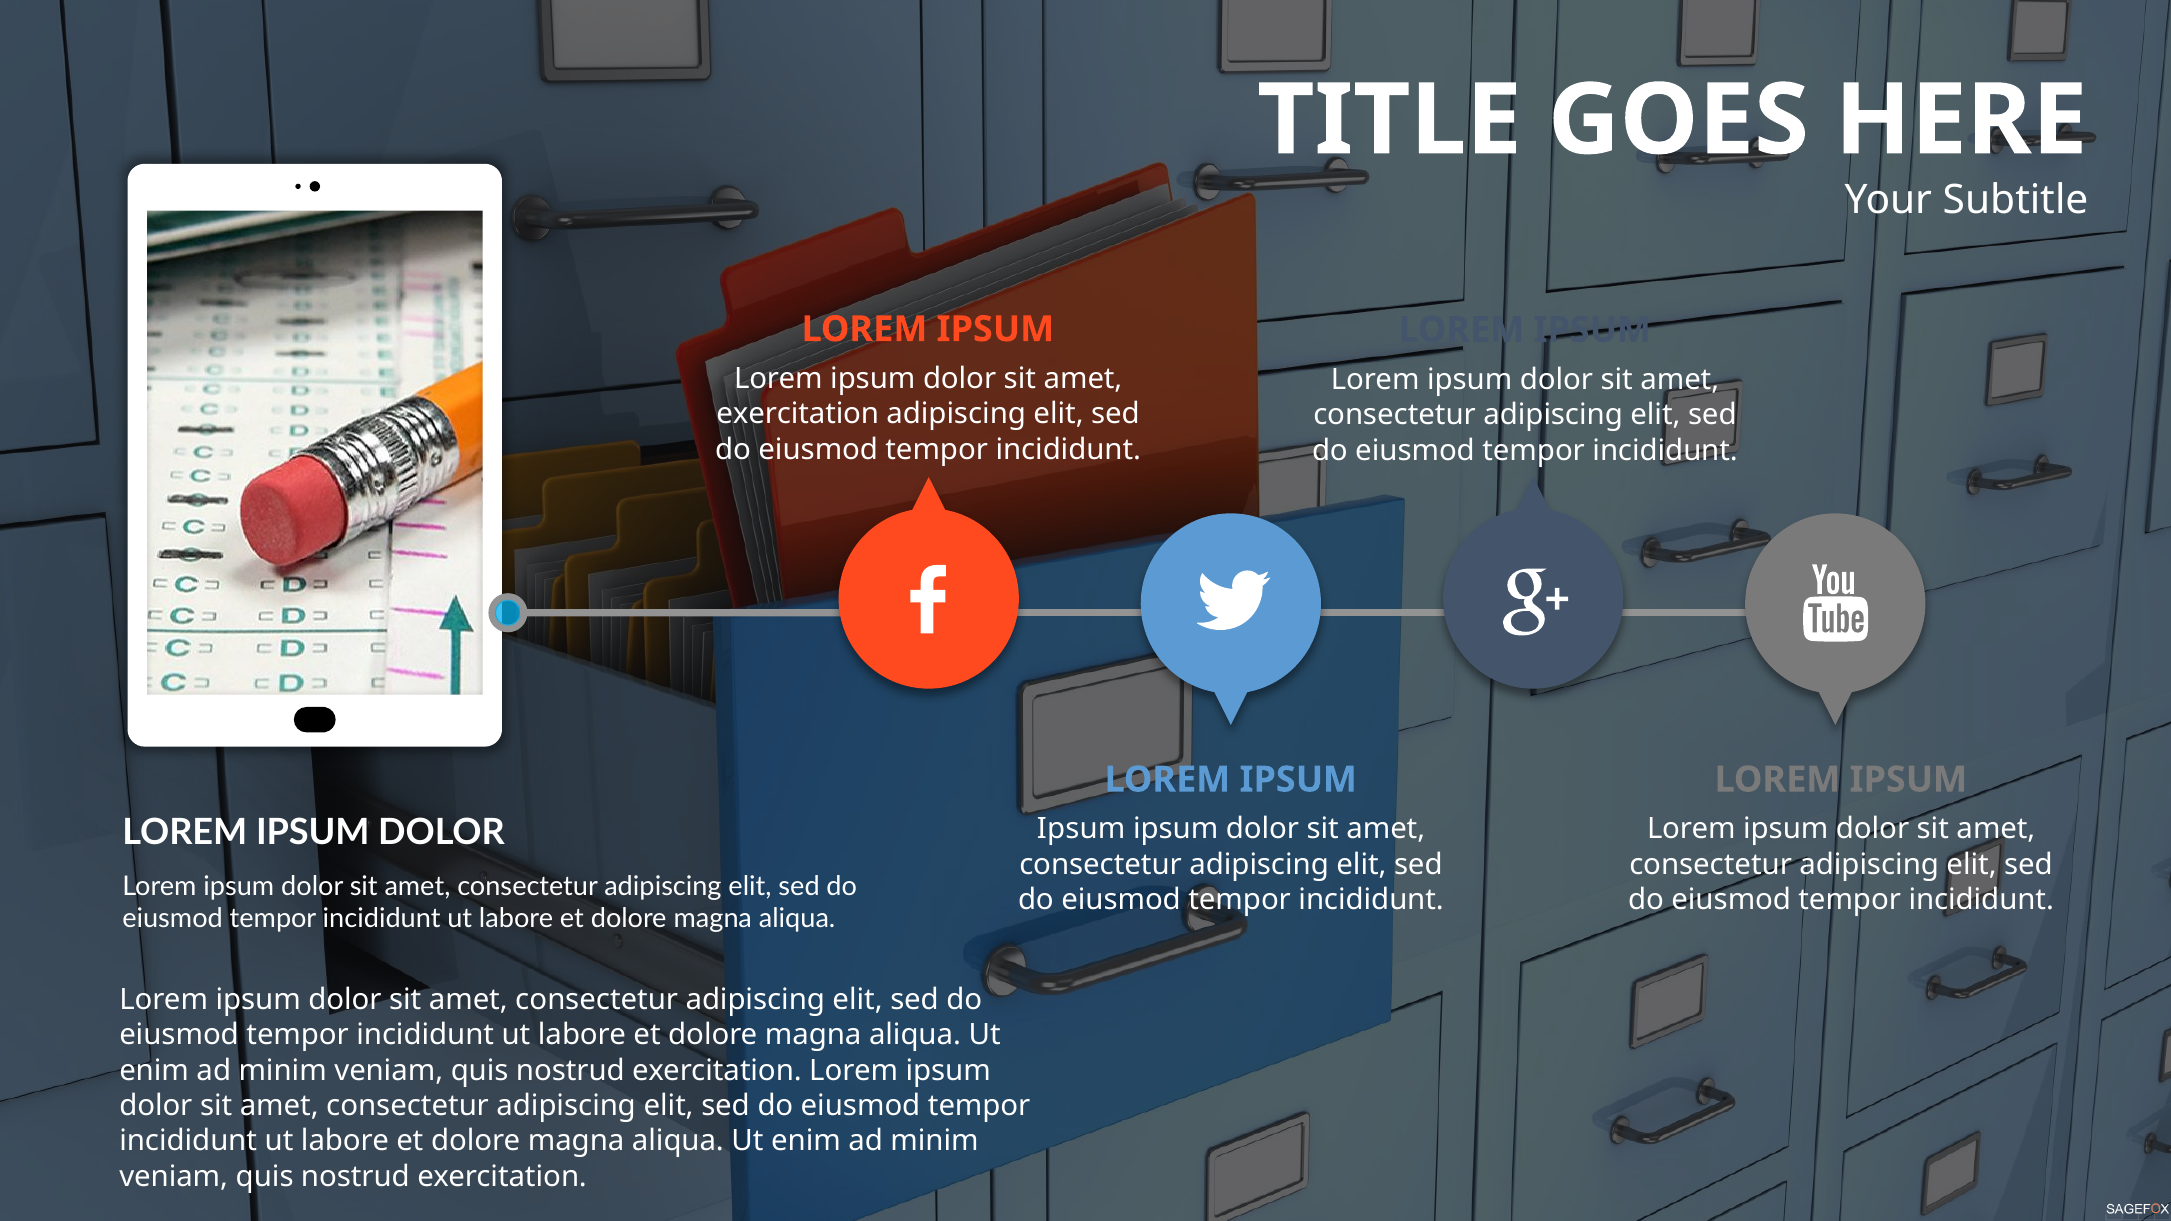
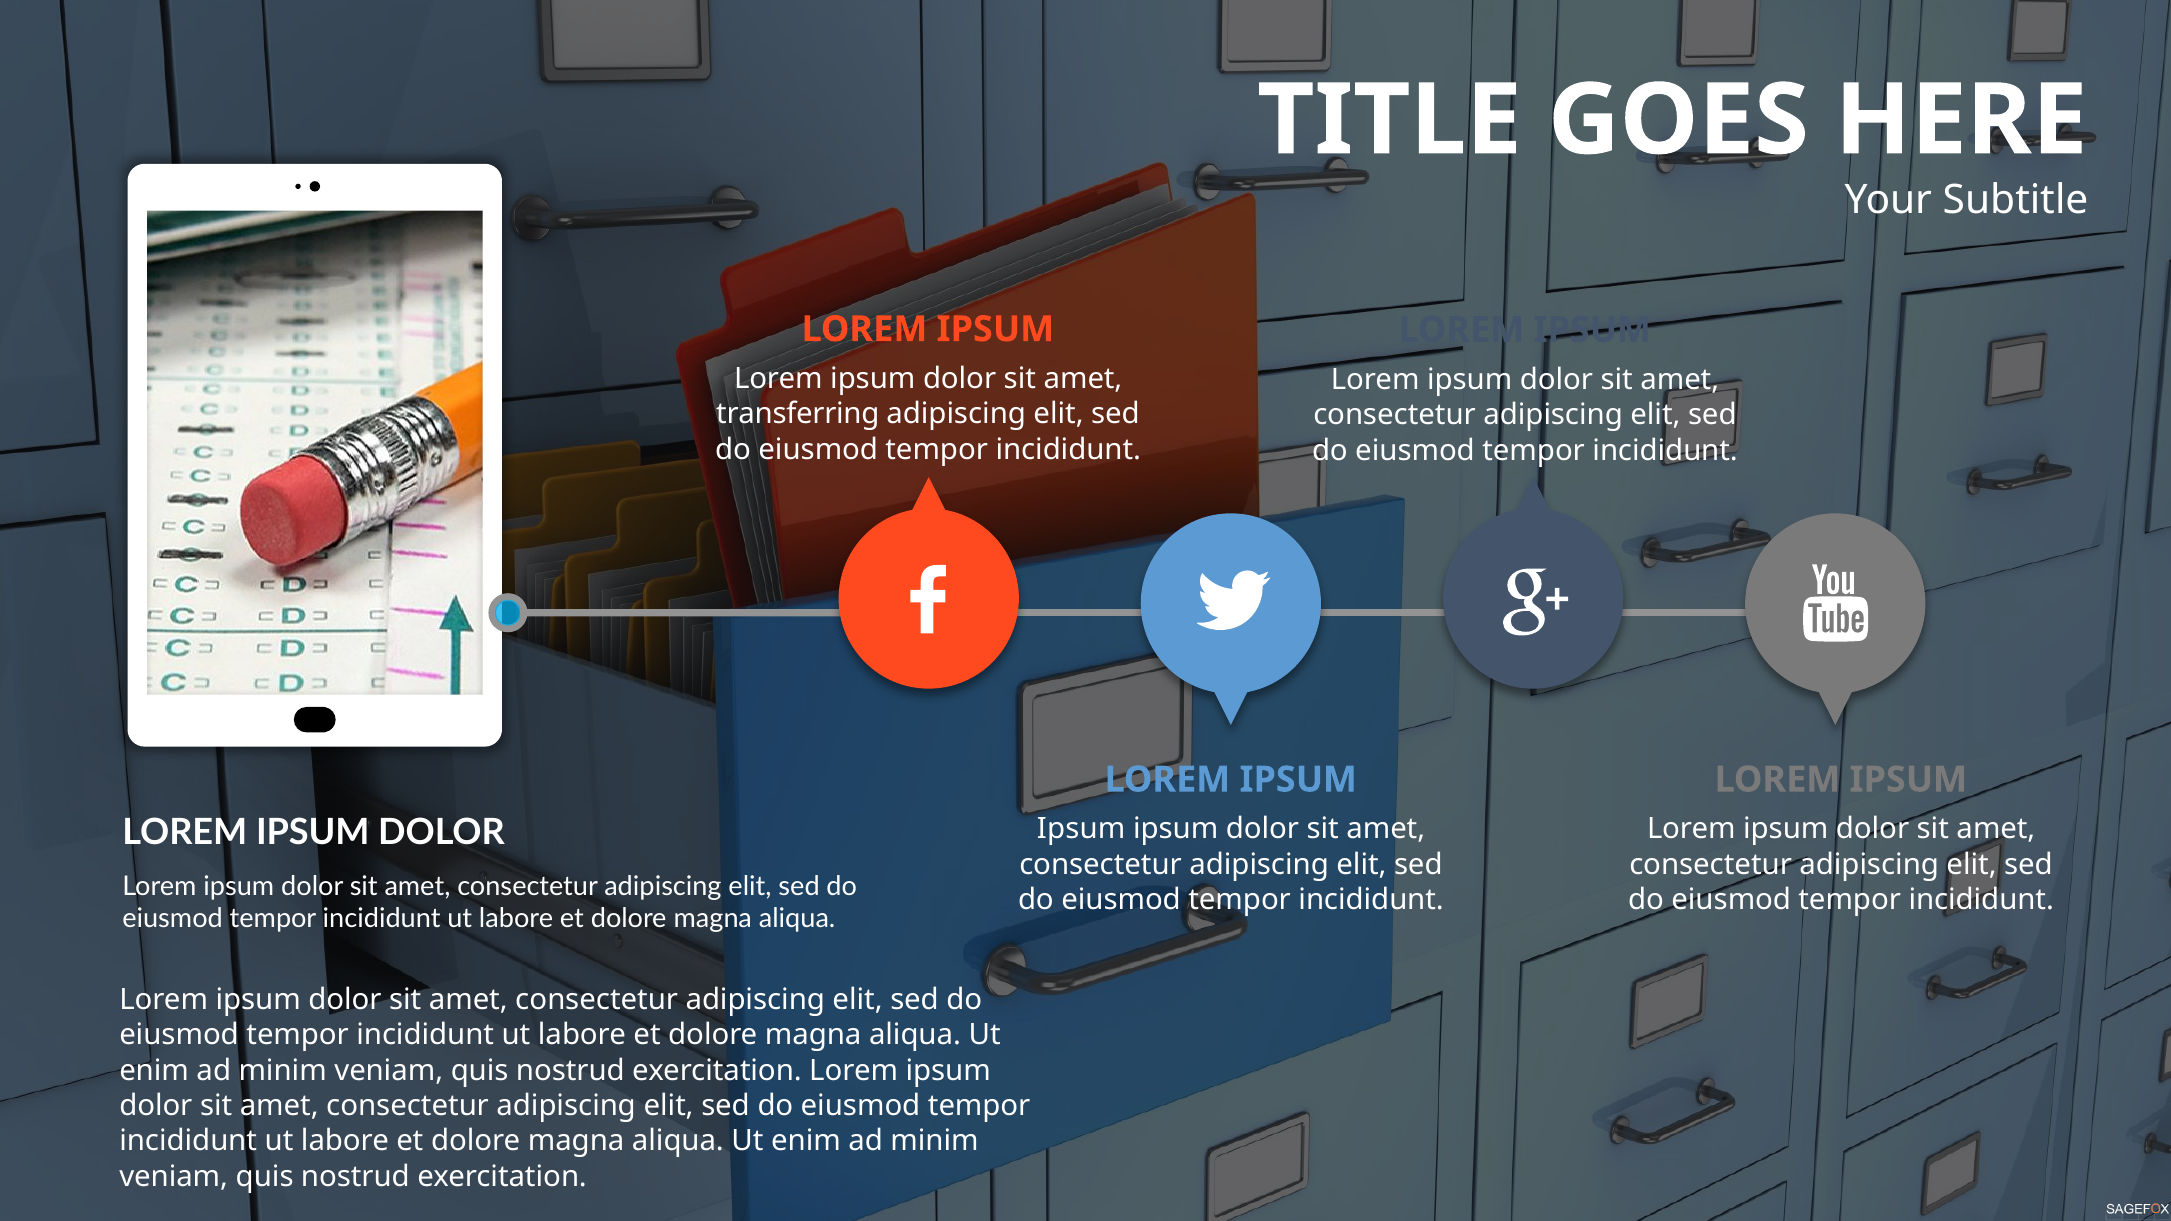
exercitation at (798, 414): exercitation -> transferring
